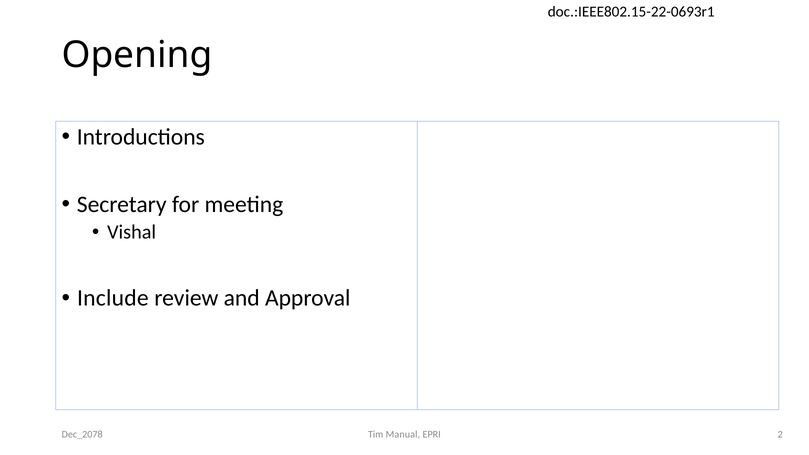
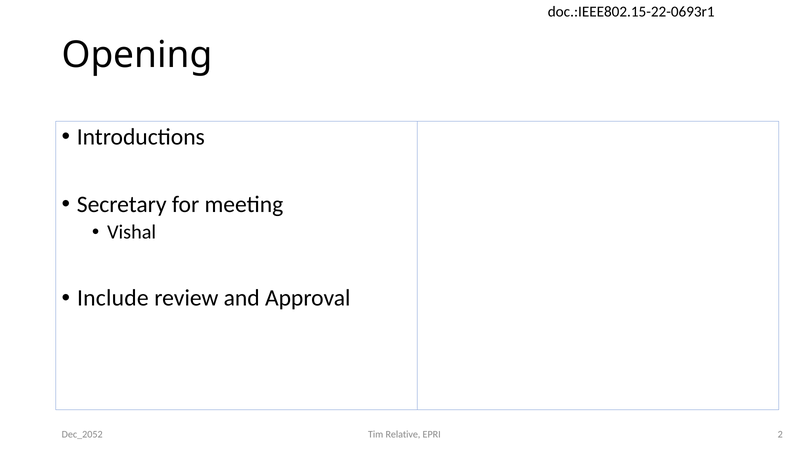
Dec_2078: Dec_2078 -> Dec_2052
Manual: Manual -> Relative
